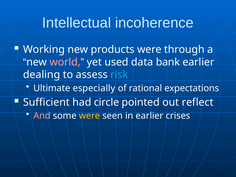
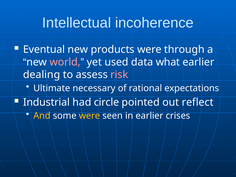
Working: Working -> Eventual
bank: bank -> what
risk colour: light blue -> pink
especially: especially -> necessary
Sufficient: Sufficient -> Industrial
And colour: pink -> yellow
